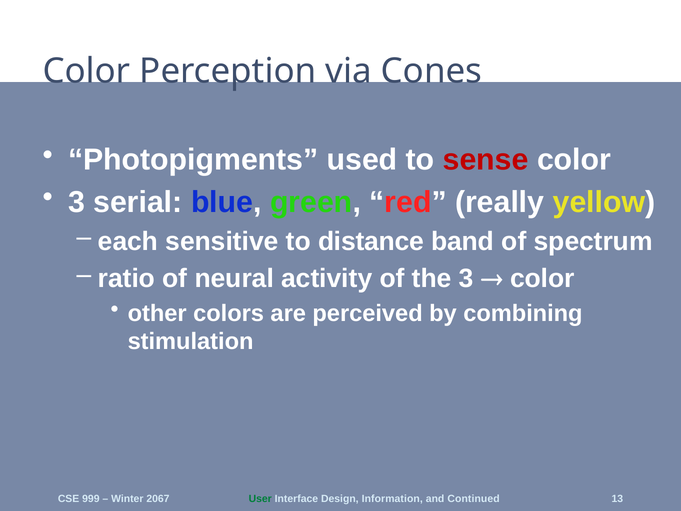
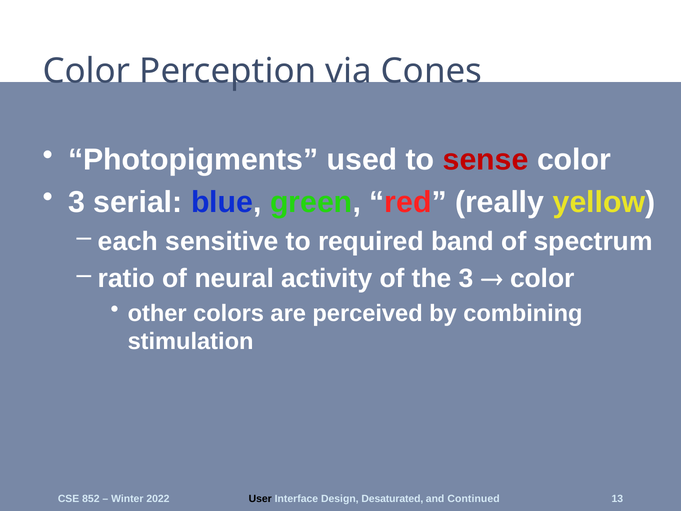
distance: distance -> required
999: 999 -> 852
2067: 2067 -> 2022
User colour: green -> black
Information: Information -> Desaturated
